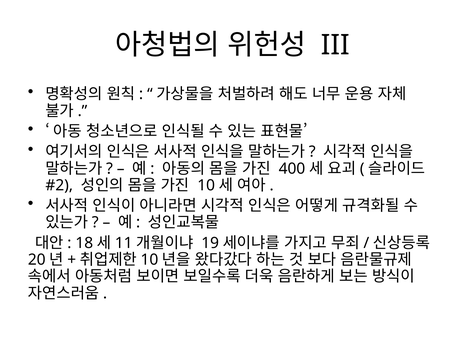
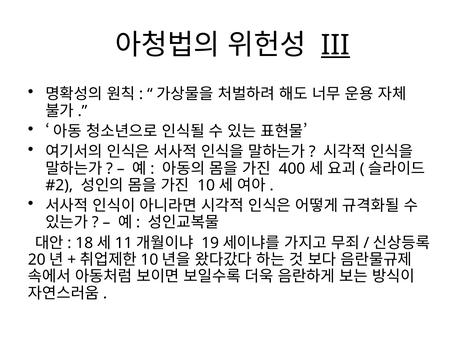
III underline: none -> present
